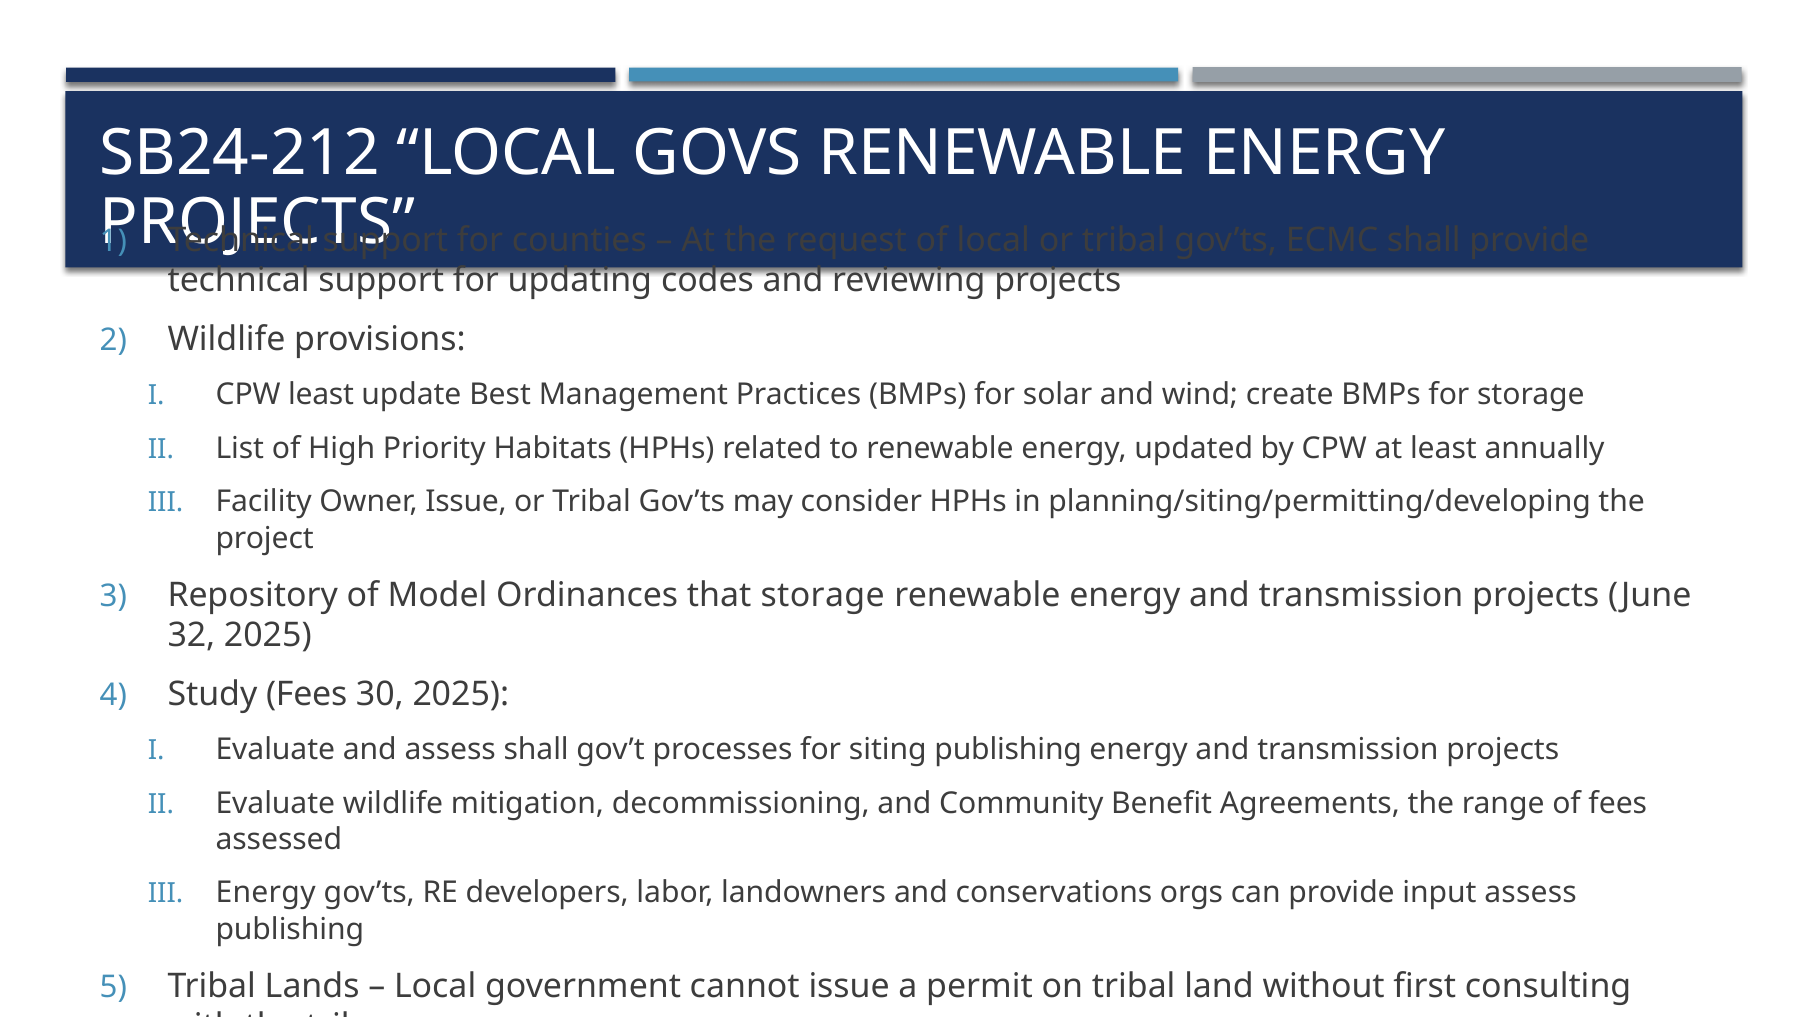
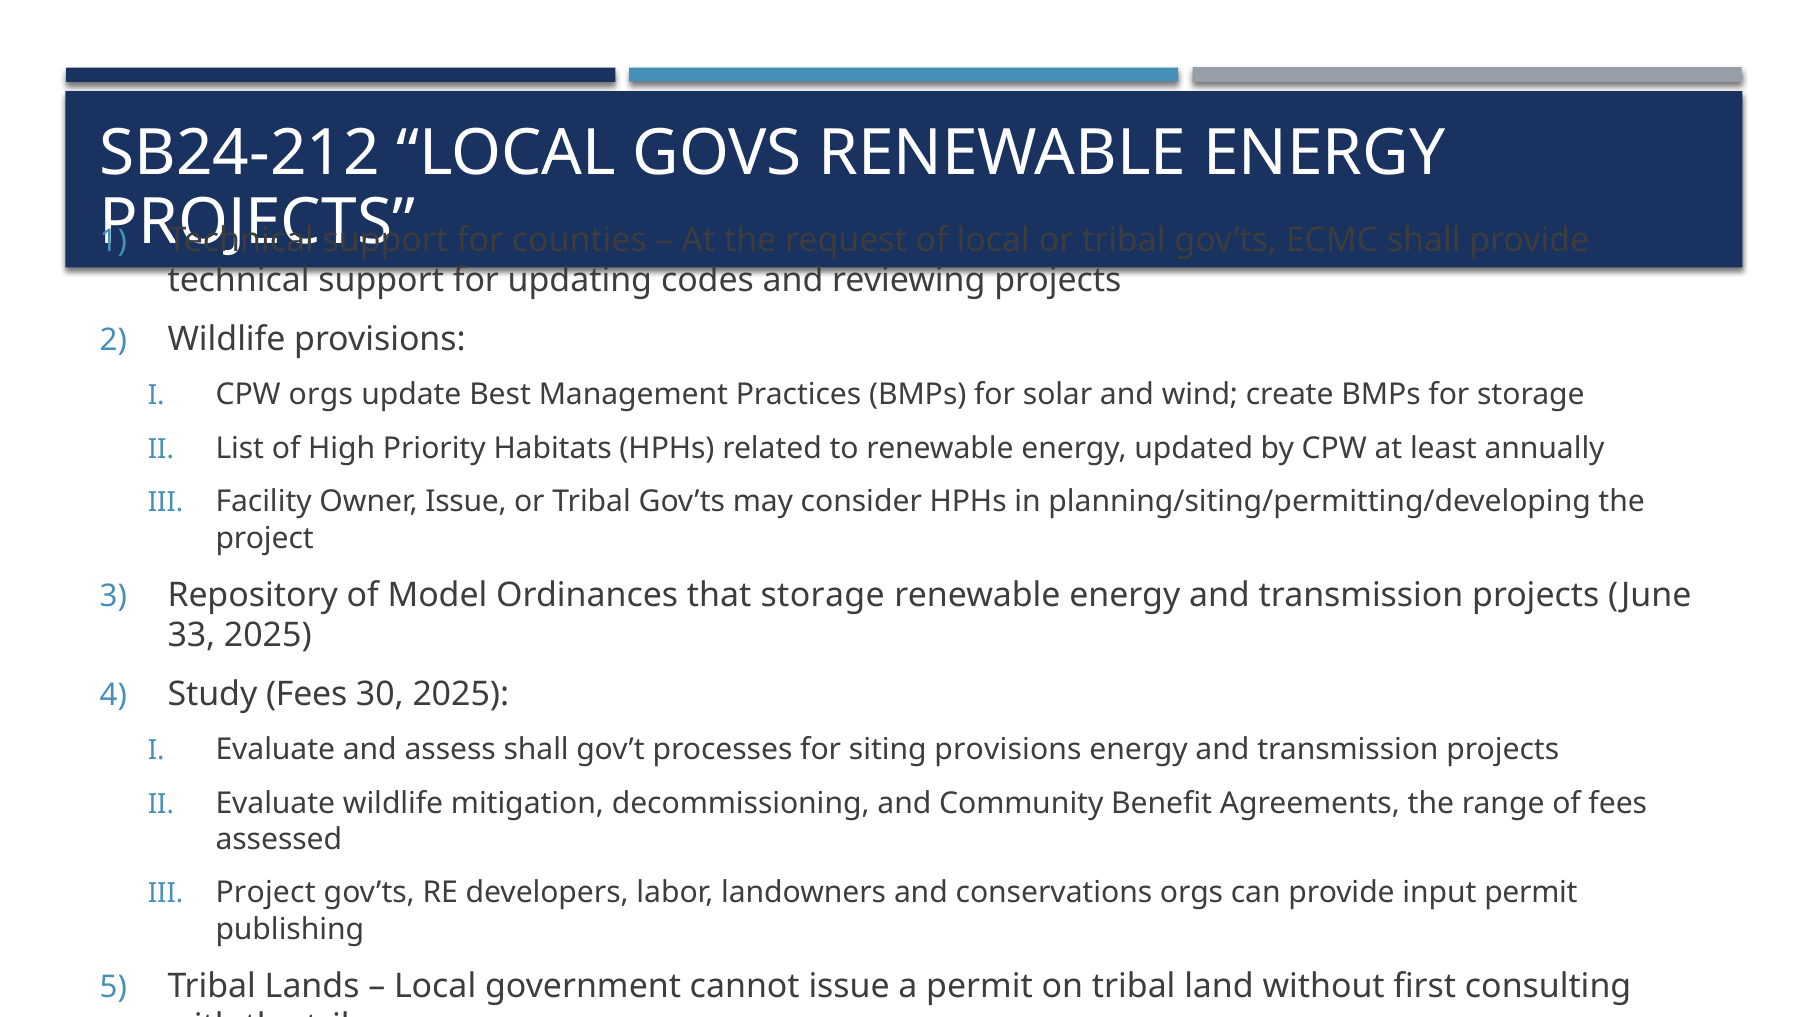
CPW least: least -> orgs
32: 32 -> 33
siting publishing: publishing -> provisions
Energy at (266, 893): Energy -> Project
input assess: assess -> permit
